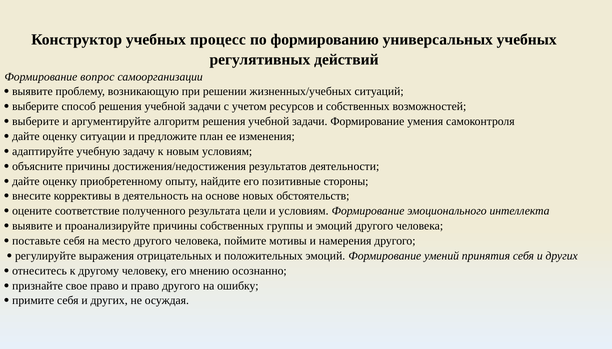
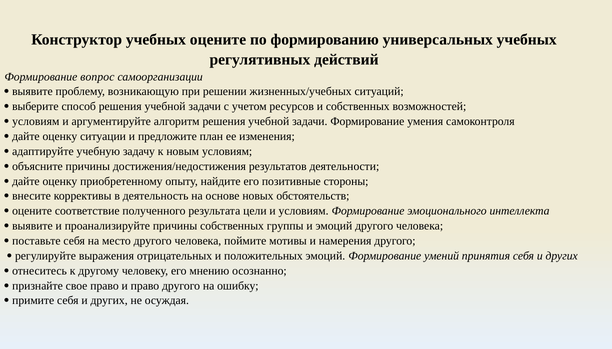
учебных процесс: процесс -> оцените
выберите at (36, 121): выберите -> условиям
